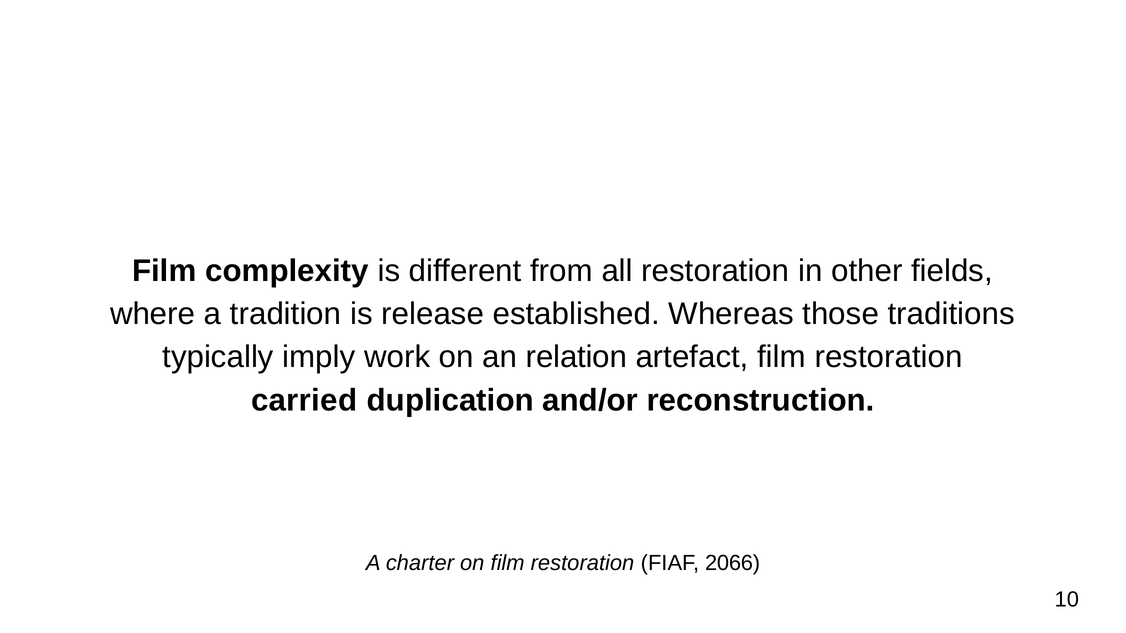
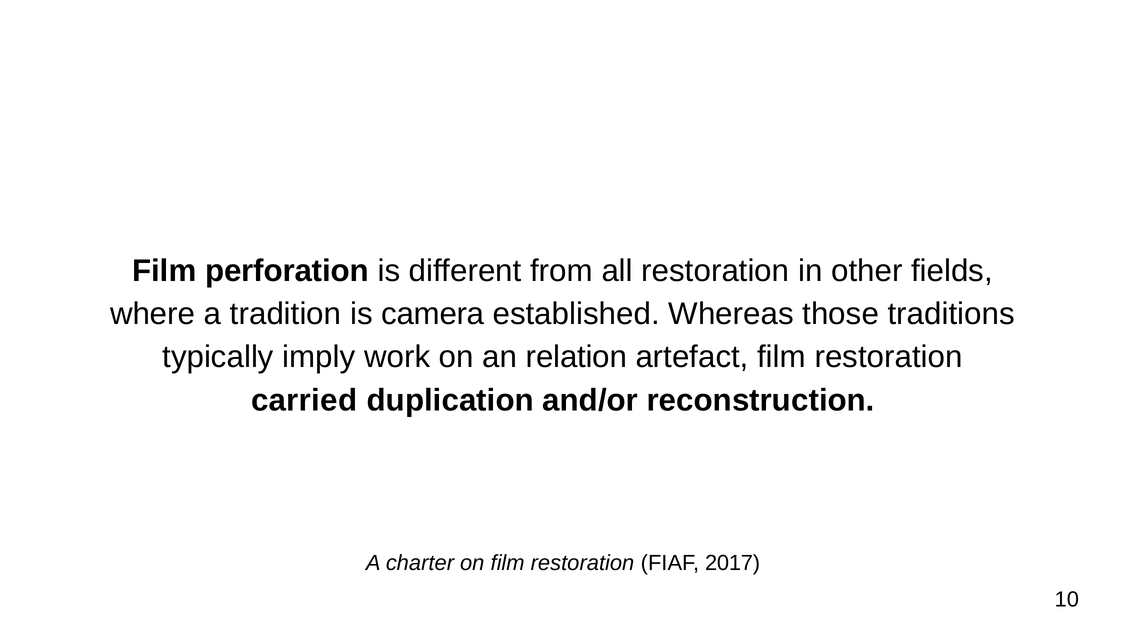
complexity: complexity -> perforation
release: release -> camera
2066: 2066 -> 2017
